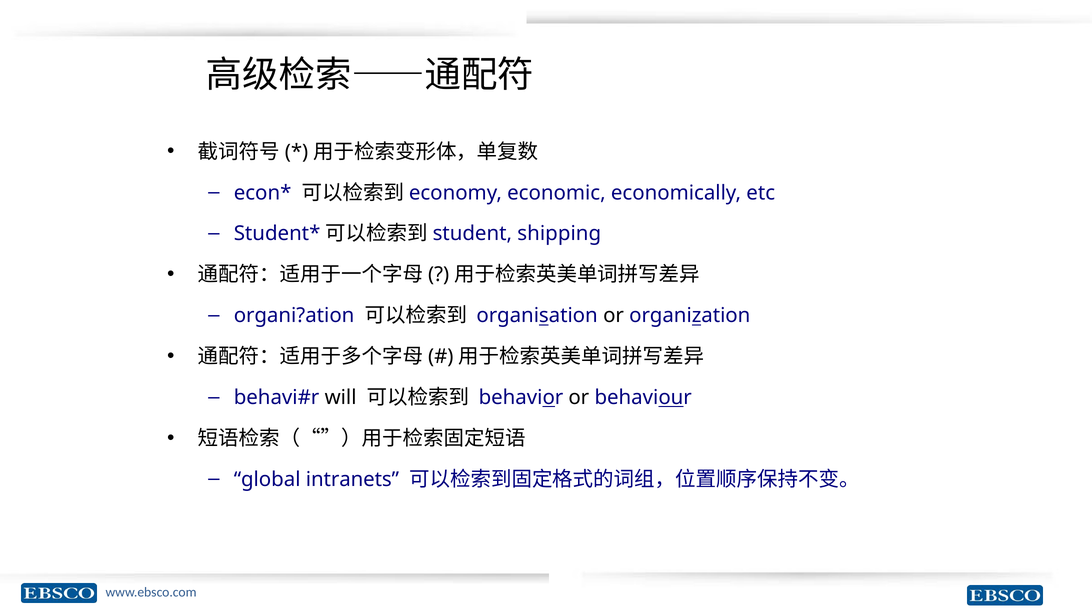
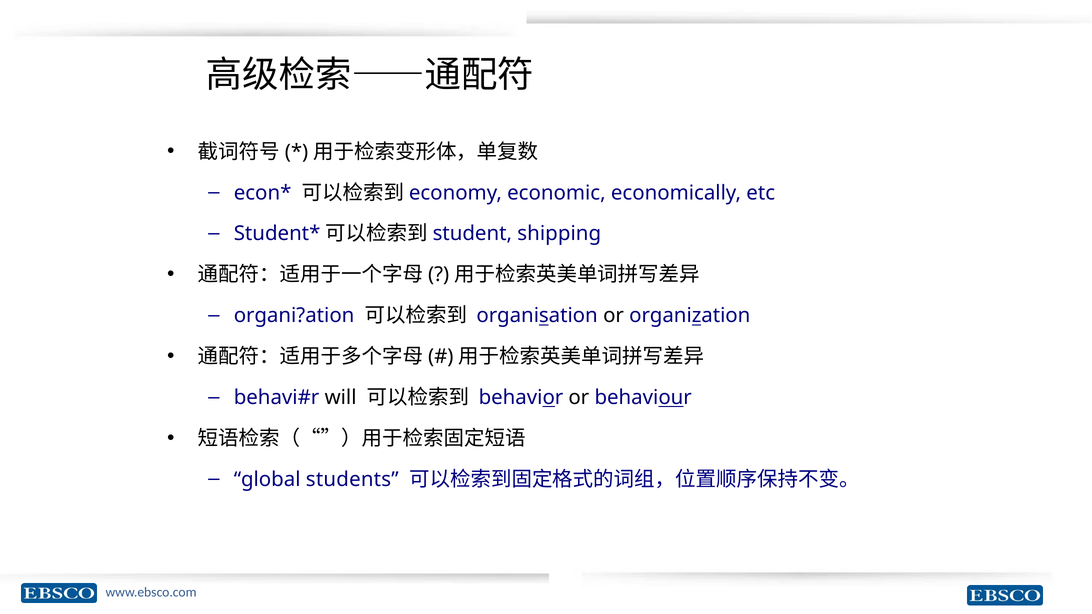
intranets: intranets -> students
